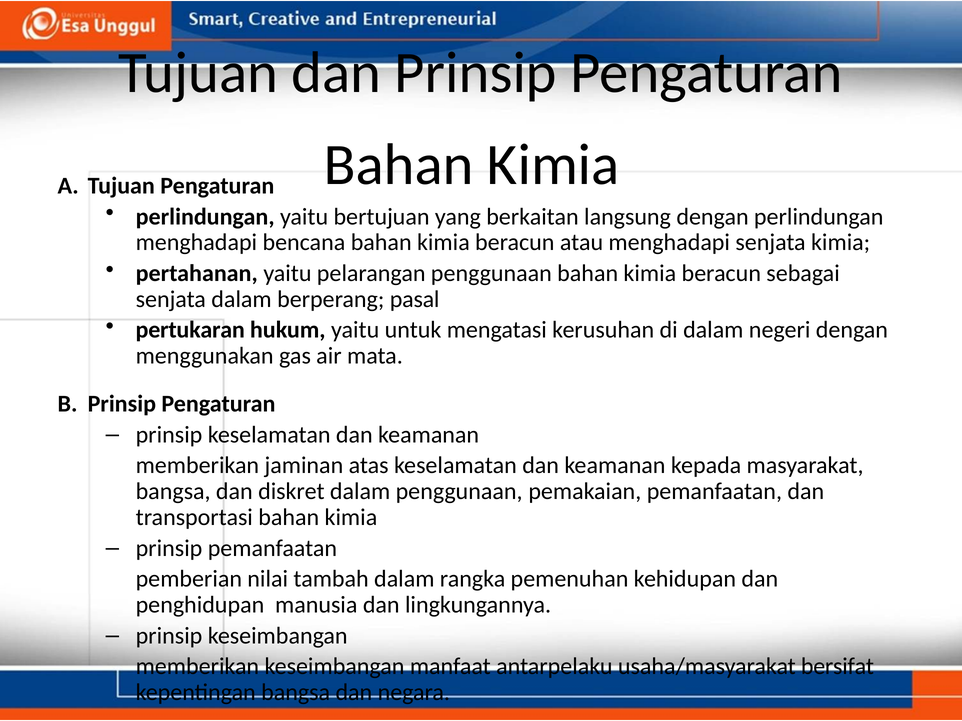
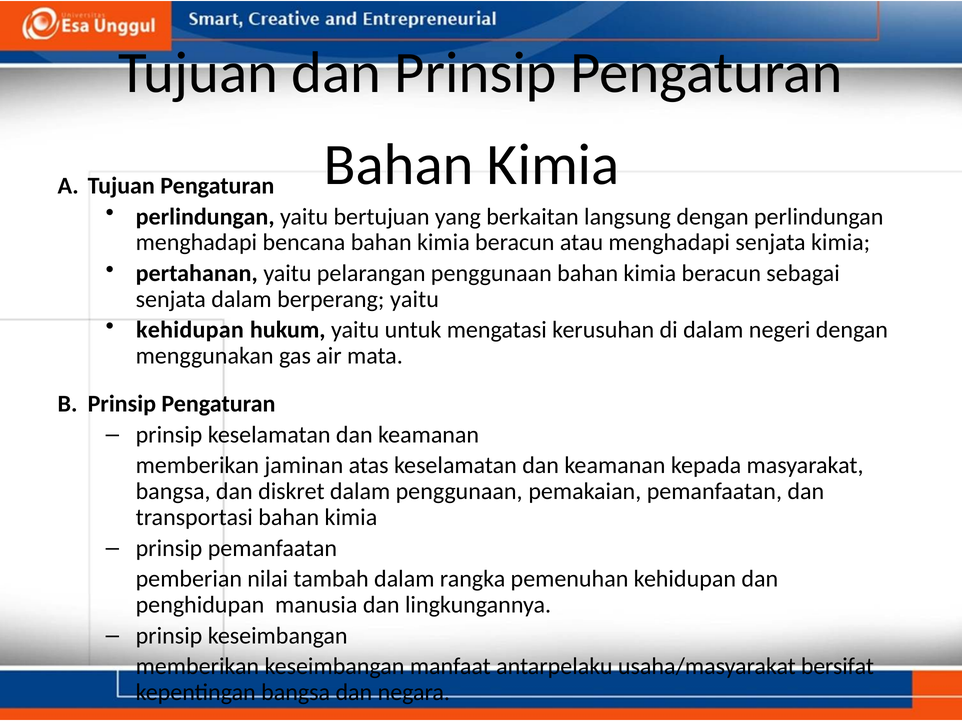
berperang pasal: pasal -> yaitu
pertukaran at (190, 330): pertukaran -> kehidupan
